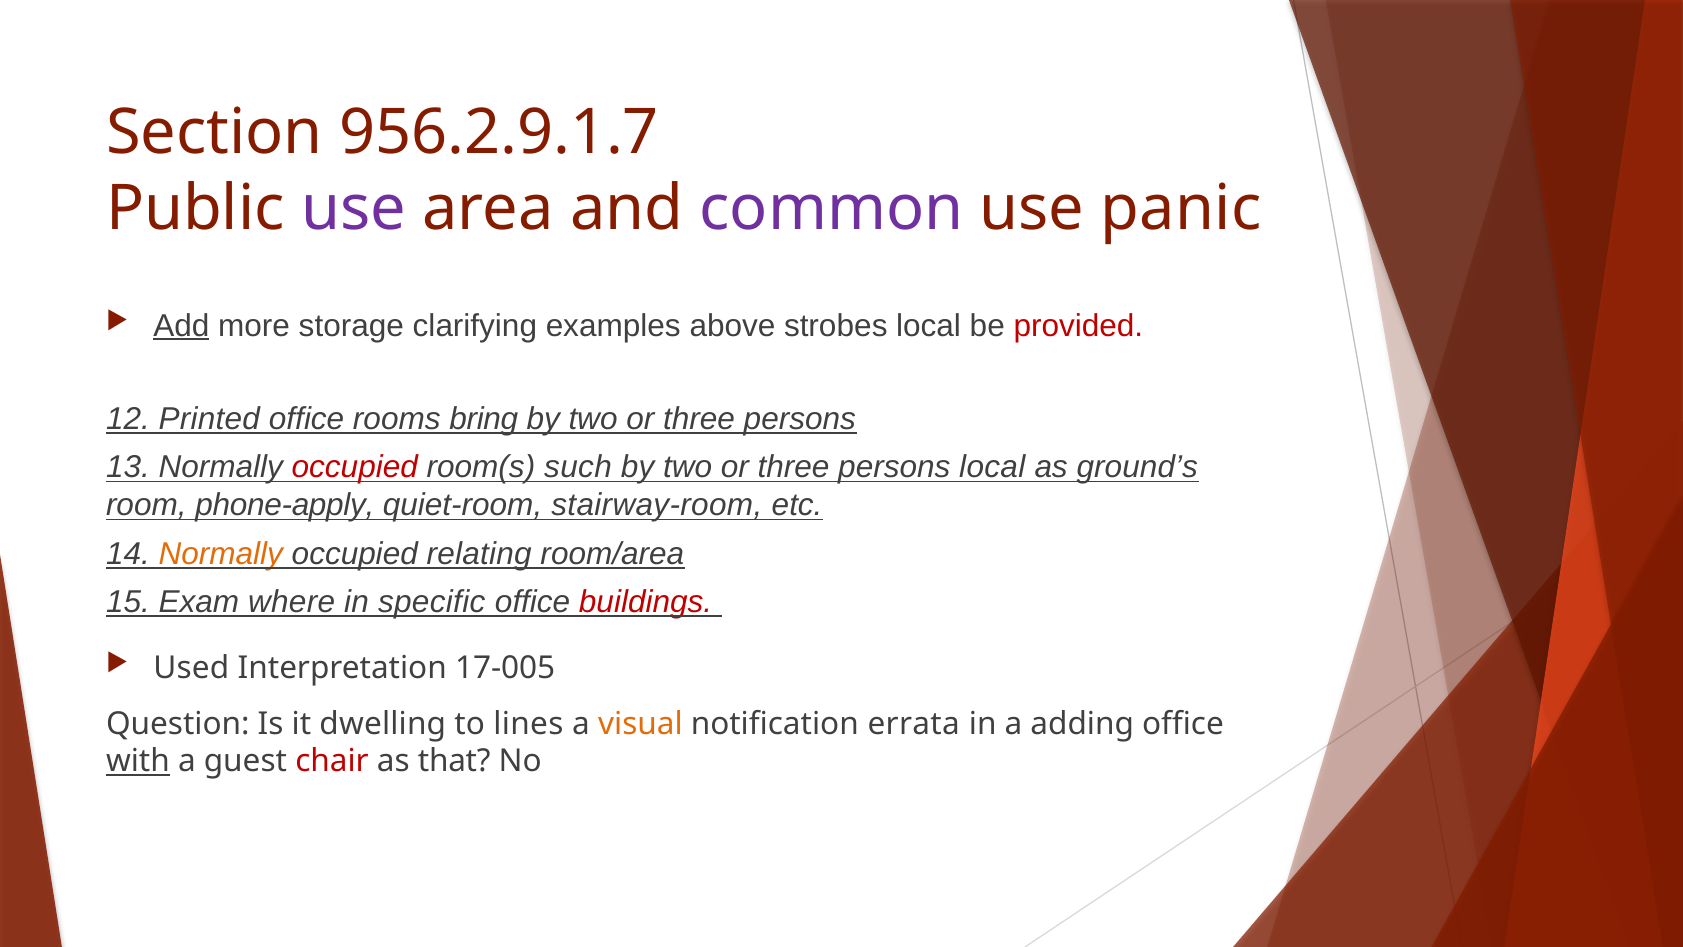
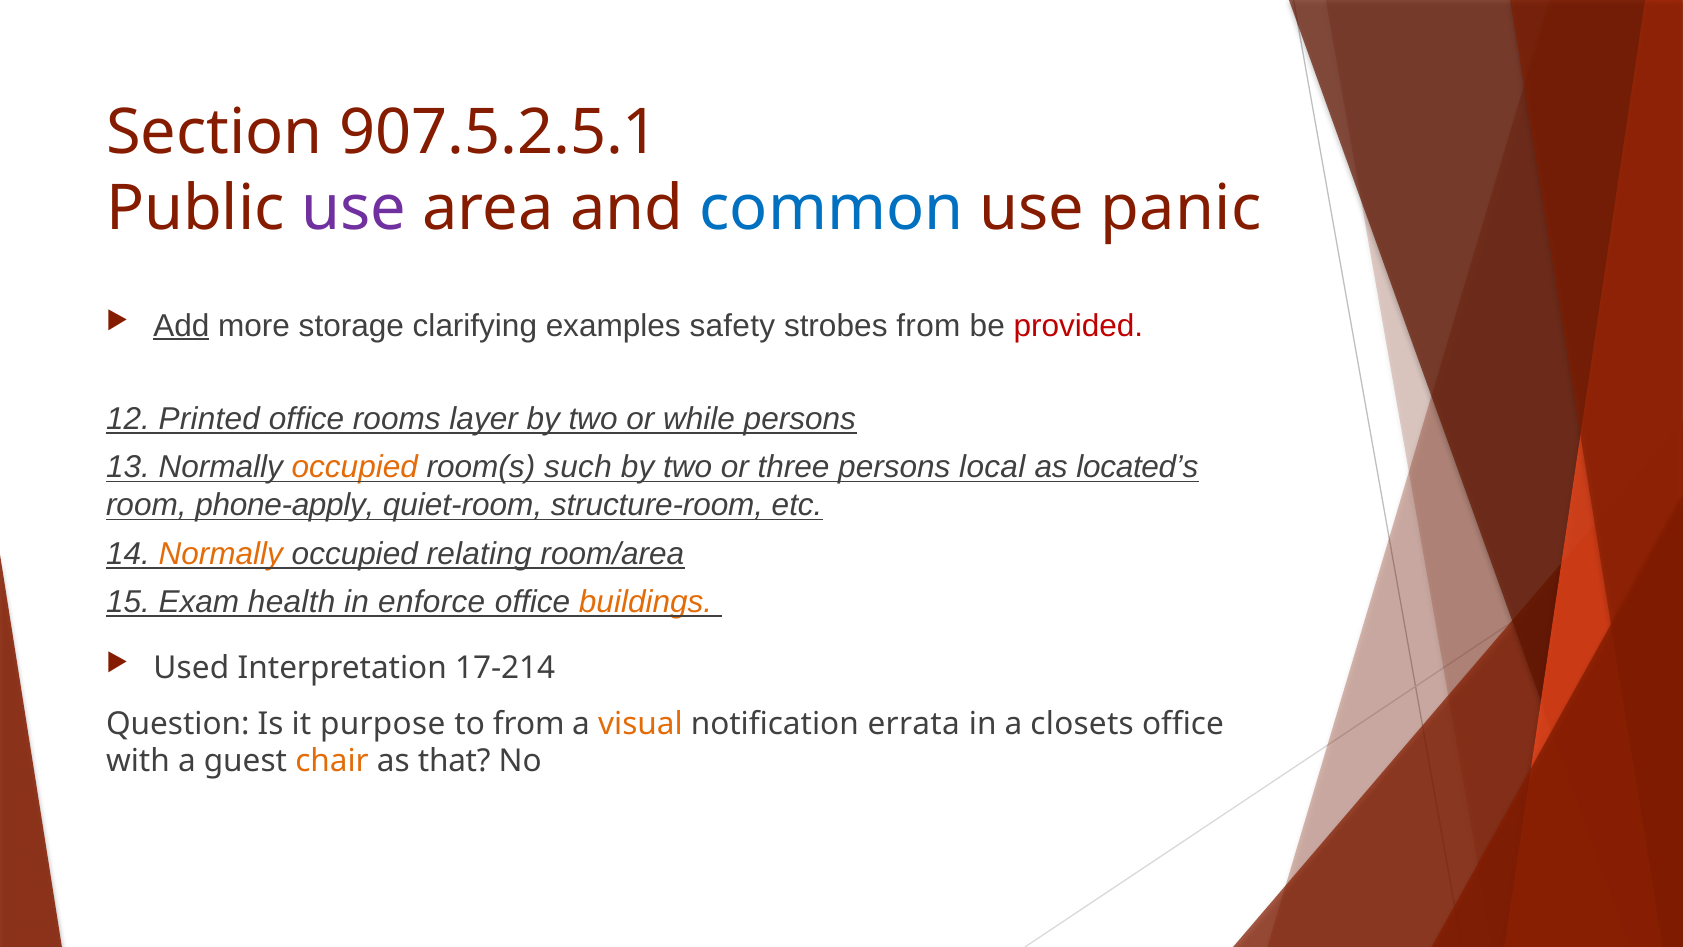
956.2.9.1.7: 956.2.9.1.7 -> 907.5.2.5.1
common colour: purple -> blue
above: above -> safety
strobes local: local -> from
bring: bring -> layer
three at (699, 419): three -> while
occupied at (355, 467) colour: red -> orange
ground’s: ground’s -> located’s
stairway-room: stairway-room -> structure-room
where: where -> health
specific: specific -> enforce
buildings colour: red -> orange
17-005: 17-005 -> 17-214
dwelling: dwelling -> purpose
to lines: lines -> from
adding: adding -> closets
with underline: present -> none
chair colour: red -> orange
